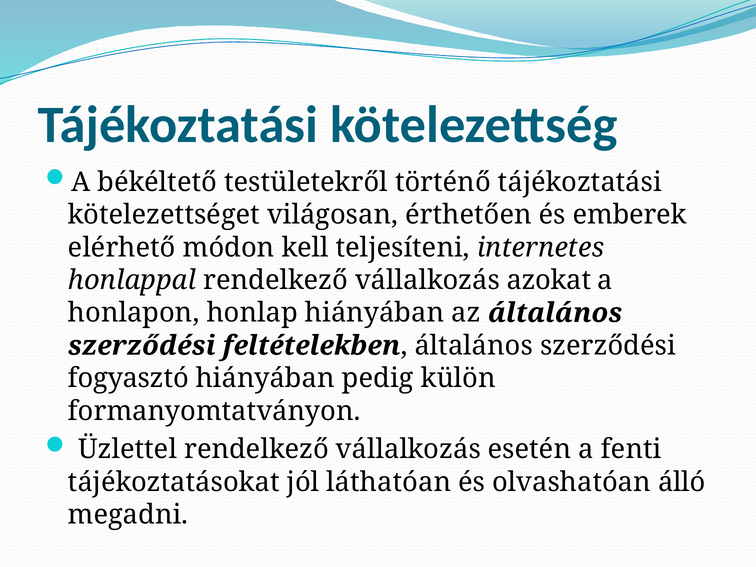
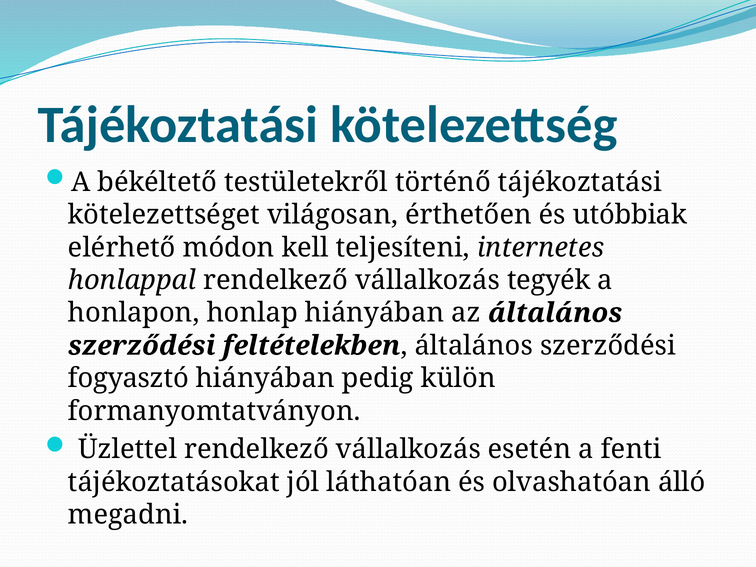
emberek: emberek -> utóbbiak
azokat: azokat -> tegyék
